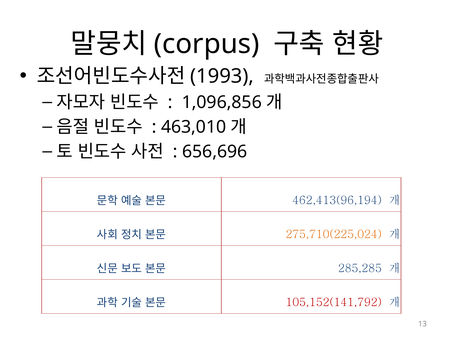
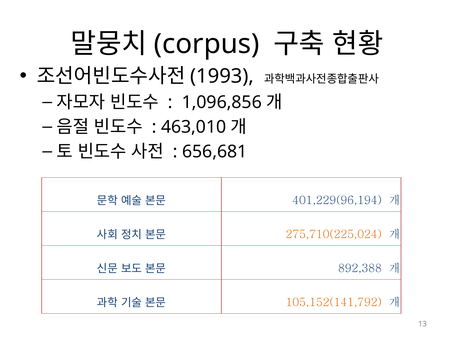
656,696: 656,696 -> 656,681
462,413(96,194: 462,413(96,194 -> 401,229(96,194
285,285: 285,285 -> 892,388
105,152(141,792 colour: red -> orange
